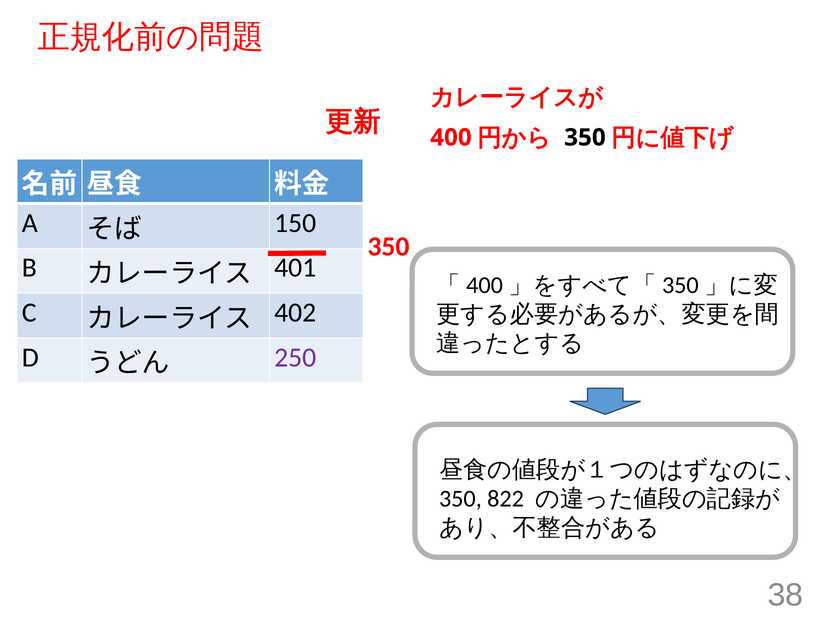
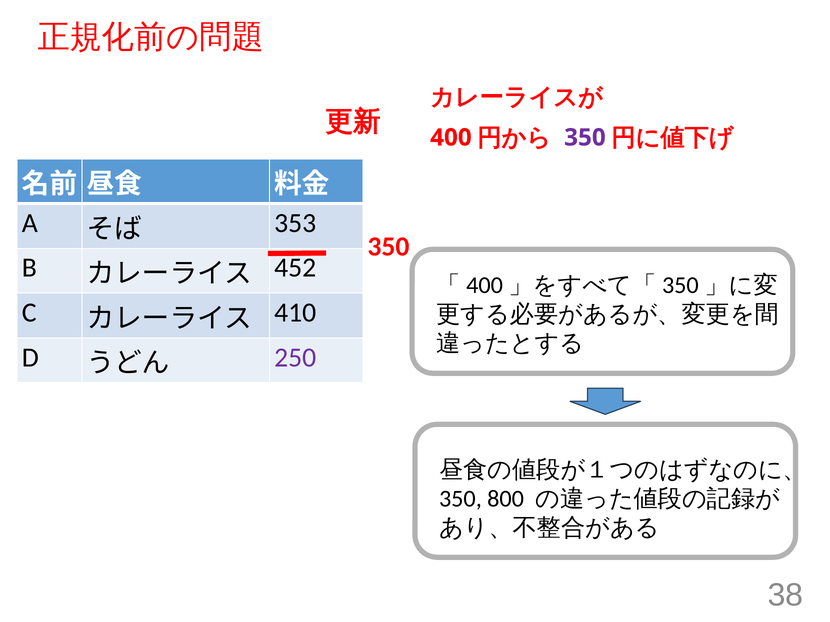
350 at (585, 138) colour: black -> purple
150: 150 -> 353
401: 401 -> 452
402: 402 -> 410
822: 822 -> 800
